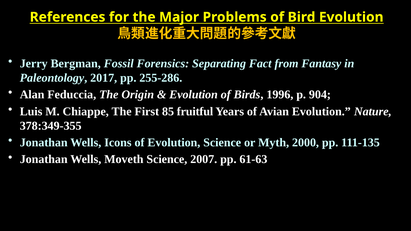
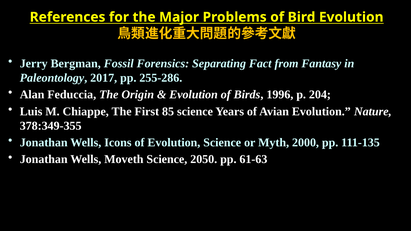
904: 904 -> 204
85 fruitful: fruitful -> science
2007: 2007 -> 2050
